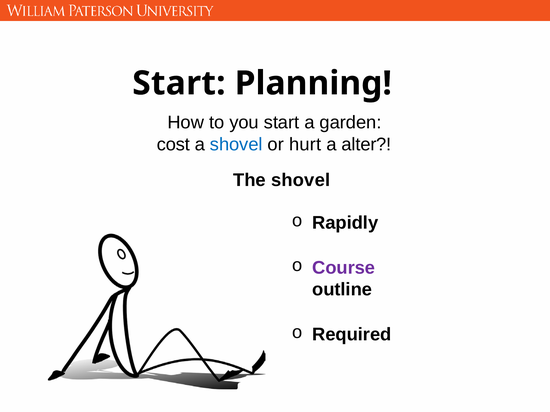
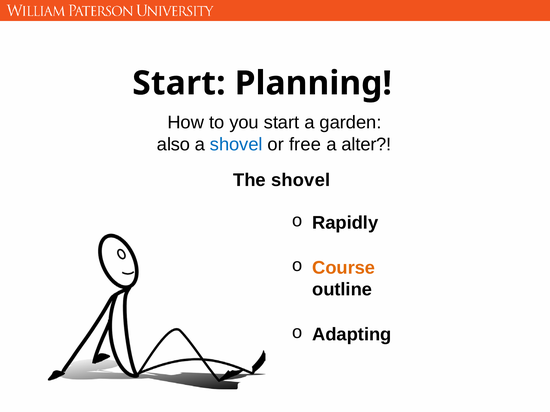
cost: cost -> also
hurt: hurt -> free
Course colour: purple -> orange
Required: Required -> Adapting
